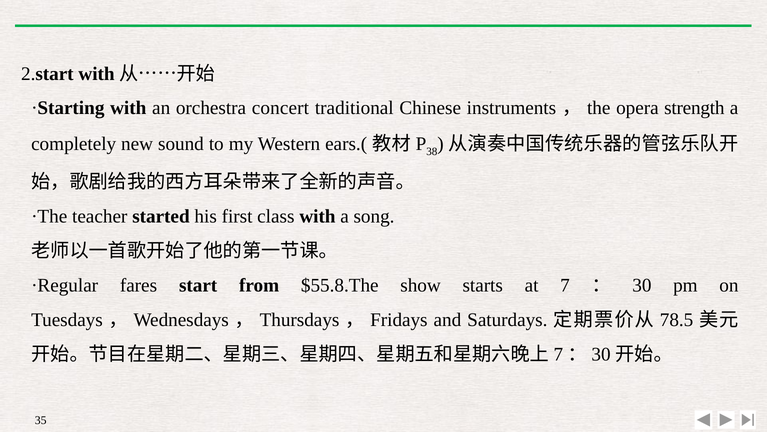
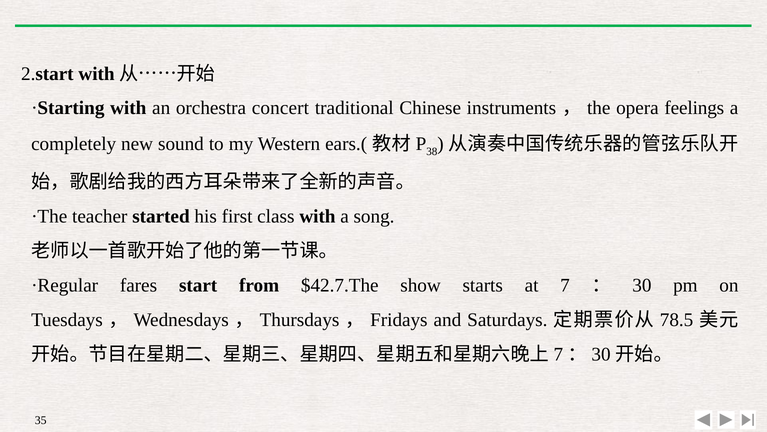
strength: strength -> feelings
$55.8.The: $55.8.The -> $42.7.The
